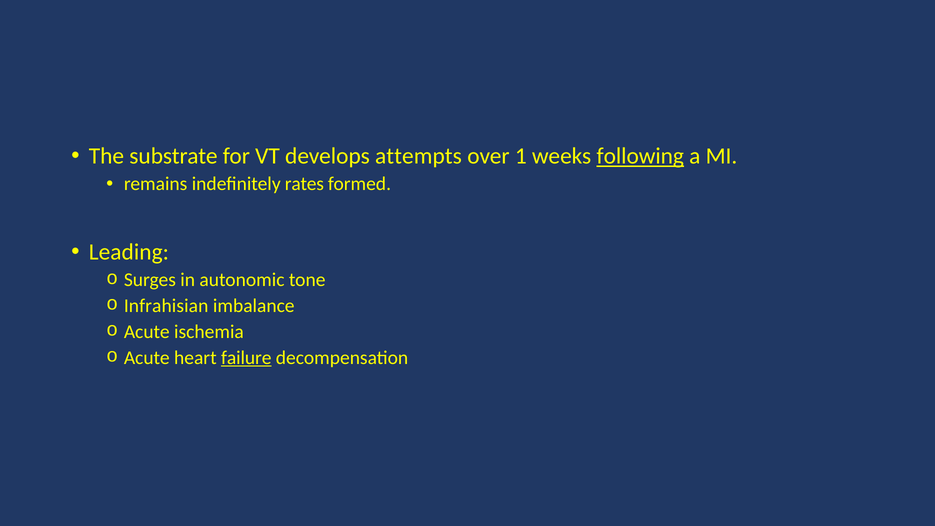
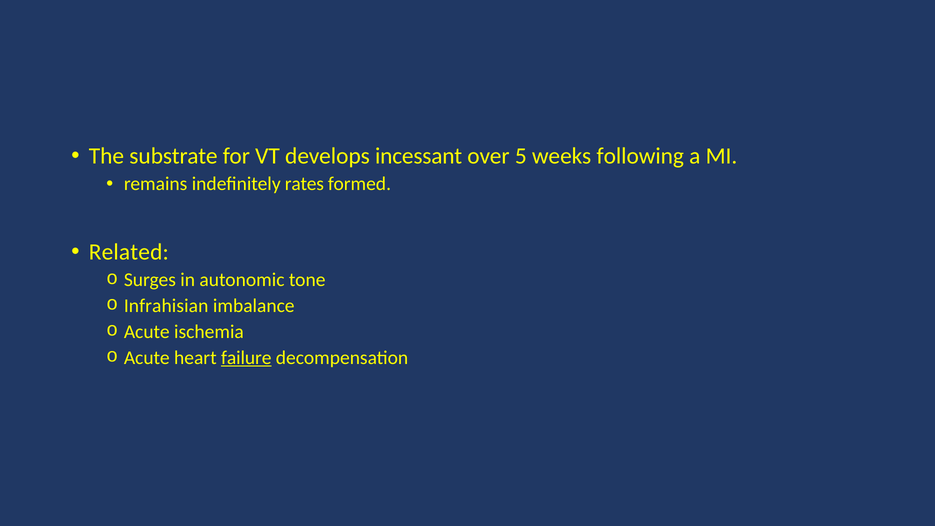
attempts: attempts -> incessant
1: 1 -> 5
following underline: present -> none
Leading: Leading -> Related
